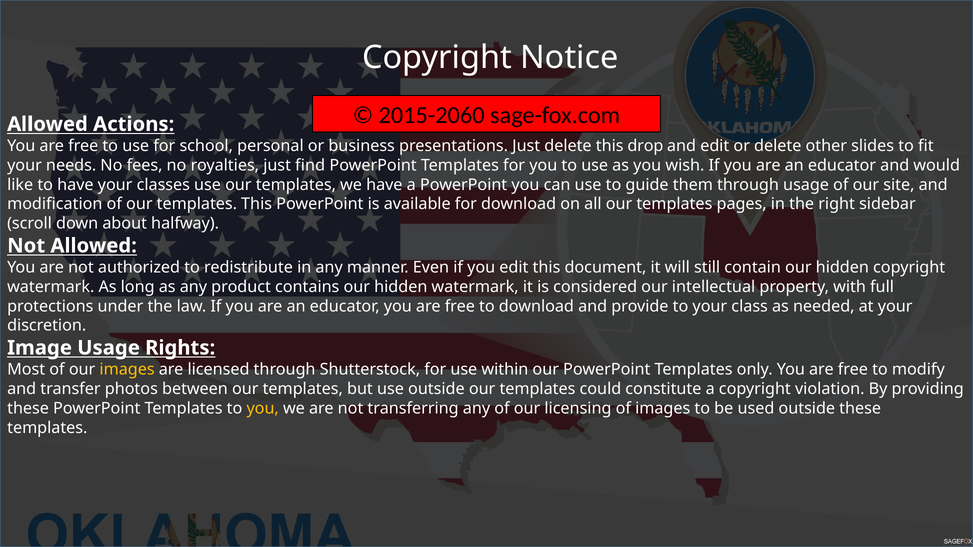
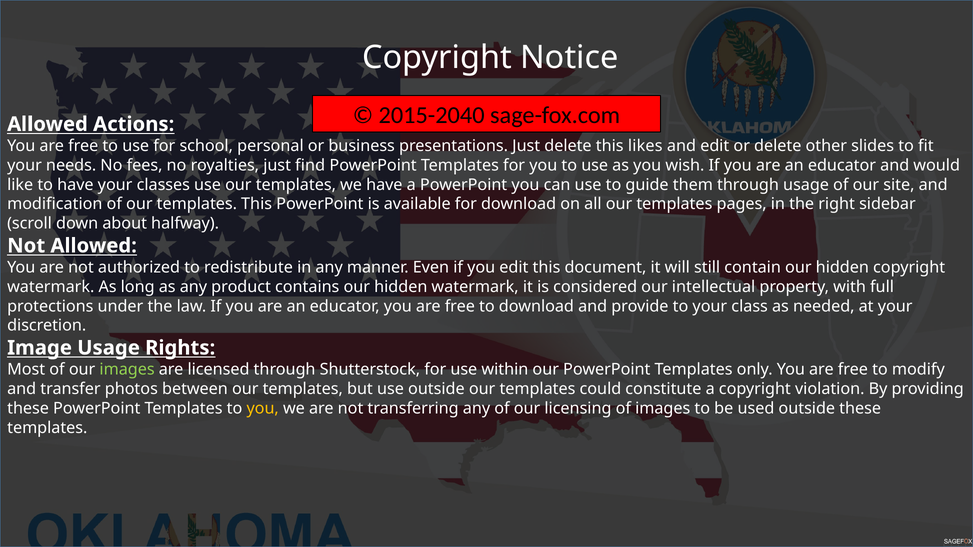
2015-2060: 2015-2060 -> 2015-2040
drop: drop -> likes
images at (127, 370) colour: yellow -> light green
